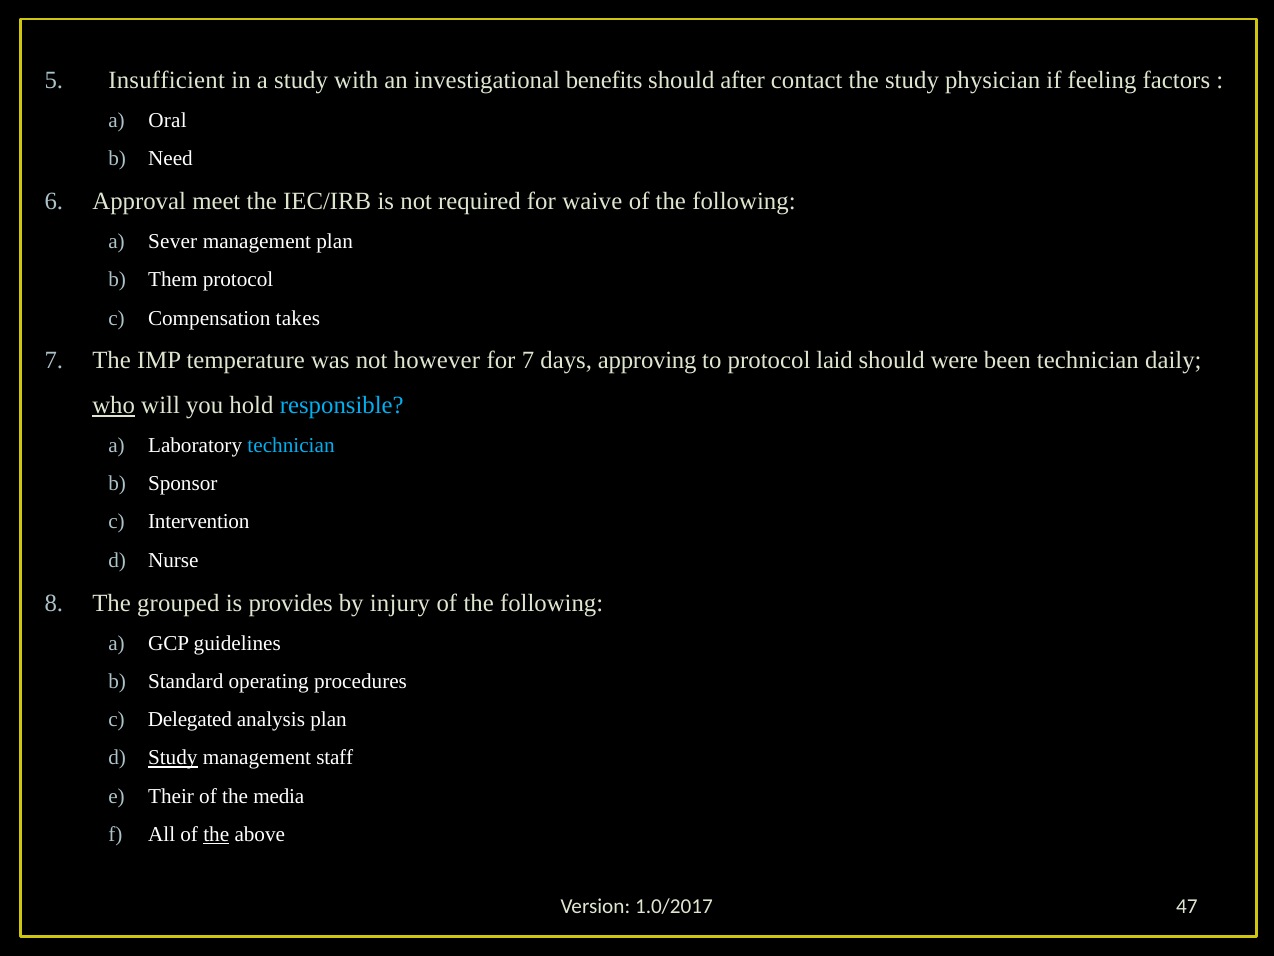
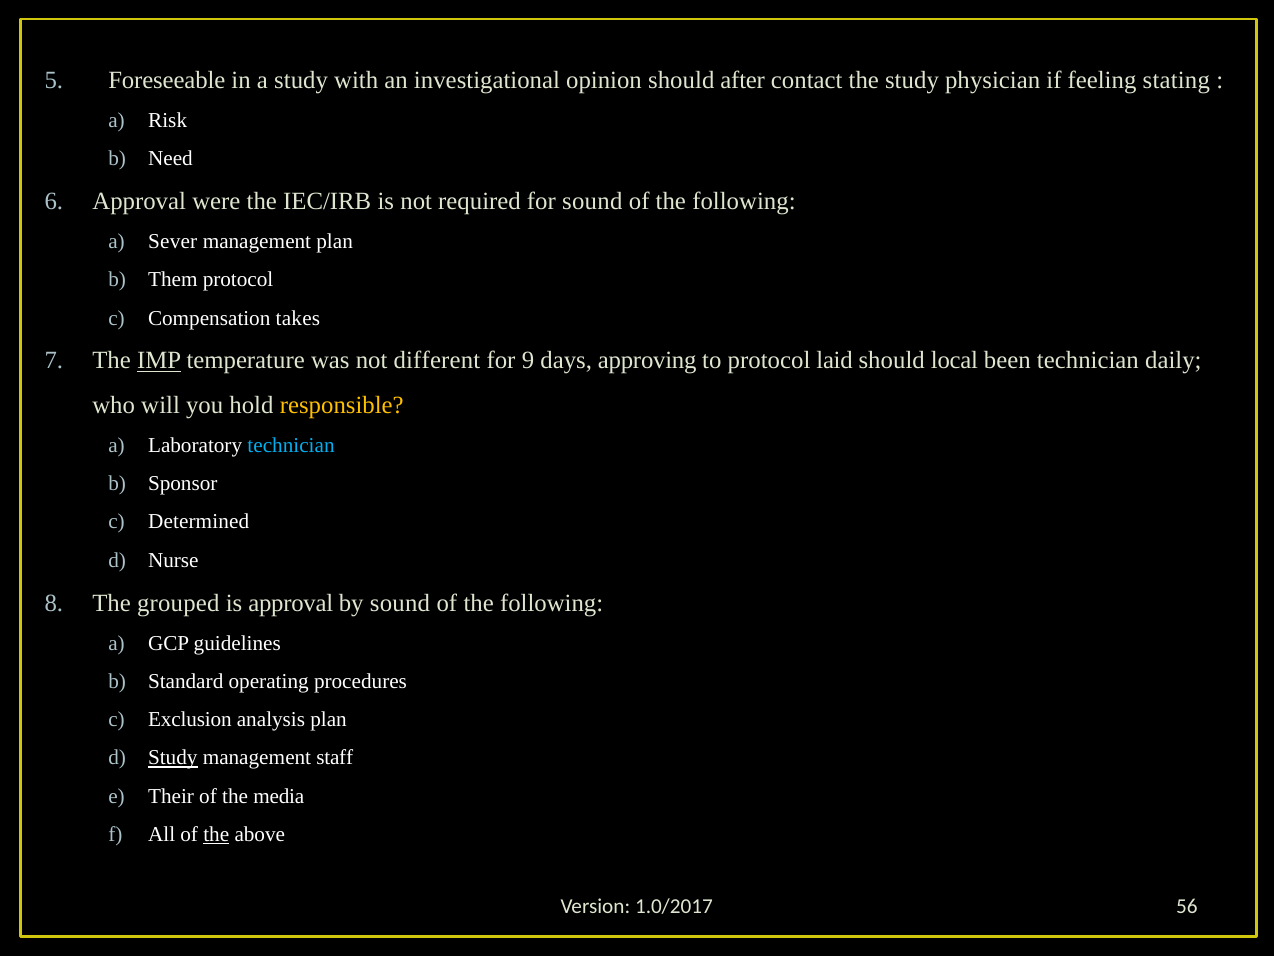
Insufficient: Insufficient -> Foreseeable
benefits: benefits -> opinion
factors: factors -> stating
Oral: Oral -> Risk
meet: meet -> were
for waive: waive -> sound
IMP underline: none -> present
however: however -> different
for 7: 7 -> 9
were: were -> local
who underline: present -> none
responsible colour: light blue -> yellow
Intervention: Intervention -> Determined
is provides: provides -> approval
by injury: injury -> sound
Delegated: Delegated -> Exclusion
47: 47 -> 56
